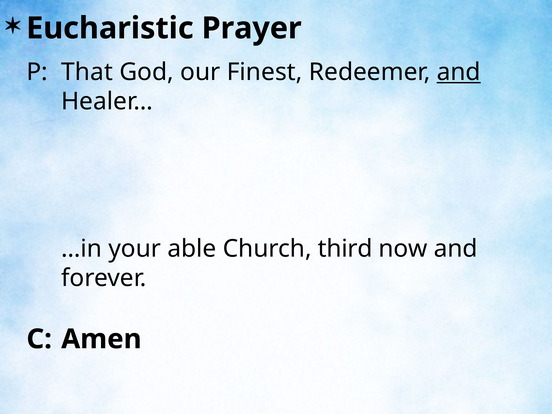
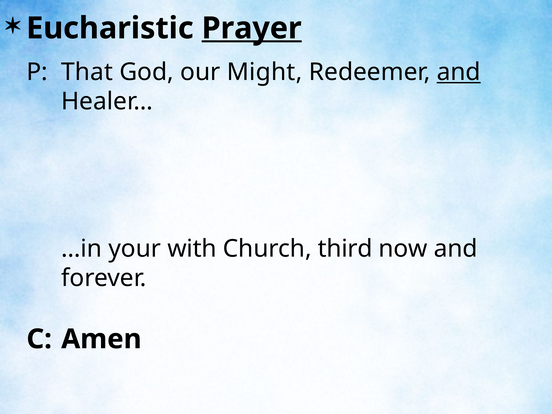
Prayer underline: none -> present
Finest: Finest -> Might
able: able -> with
